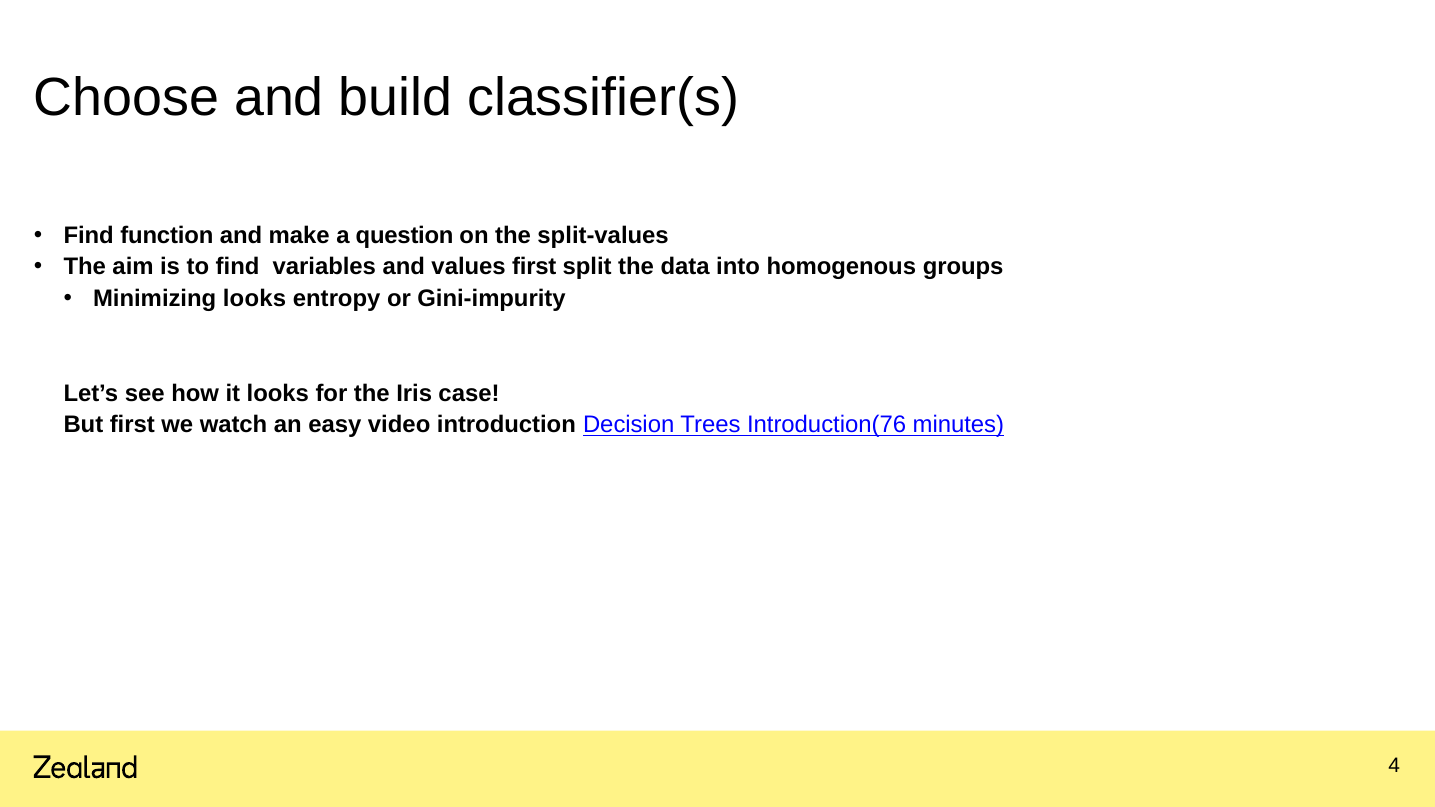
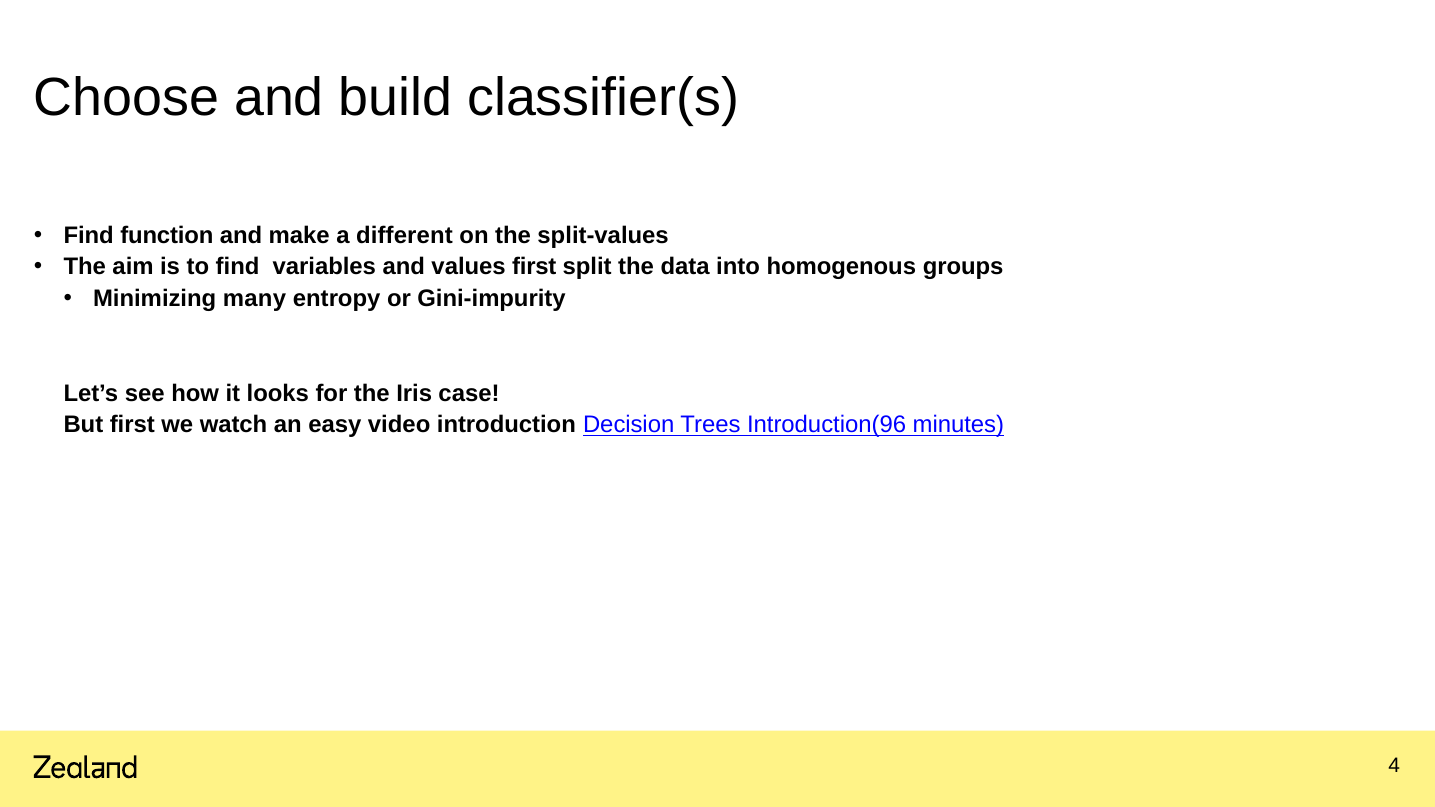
question: question -> different
Minimizing looks: looks -> many
Introduction(76: Introduction(76 -> Introduction(96
